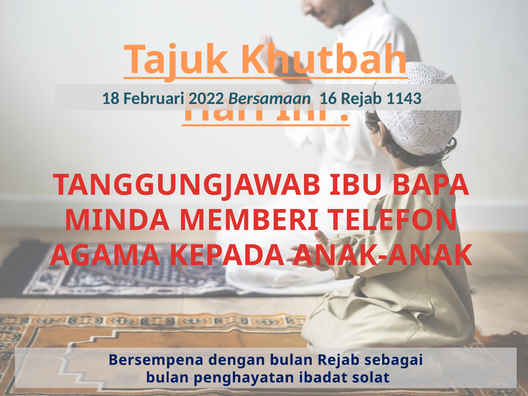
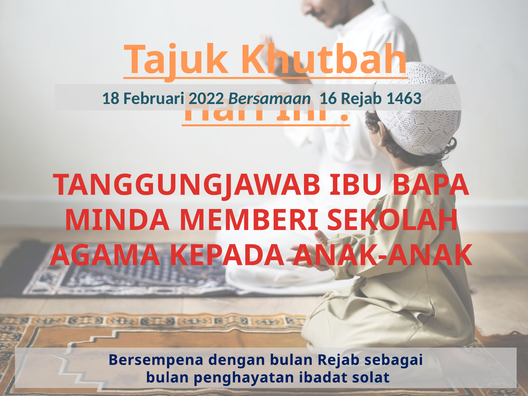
1143: 1143 -> 1463
TELEFON: TELEFON -> SEKOLAH
